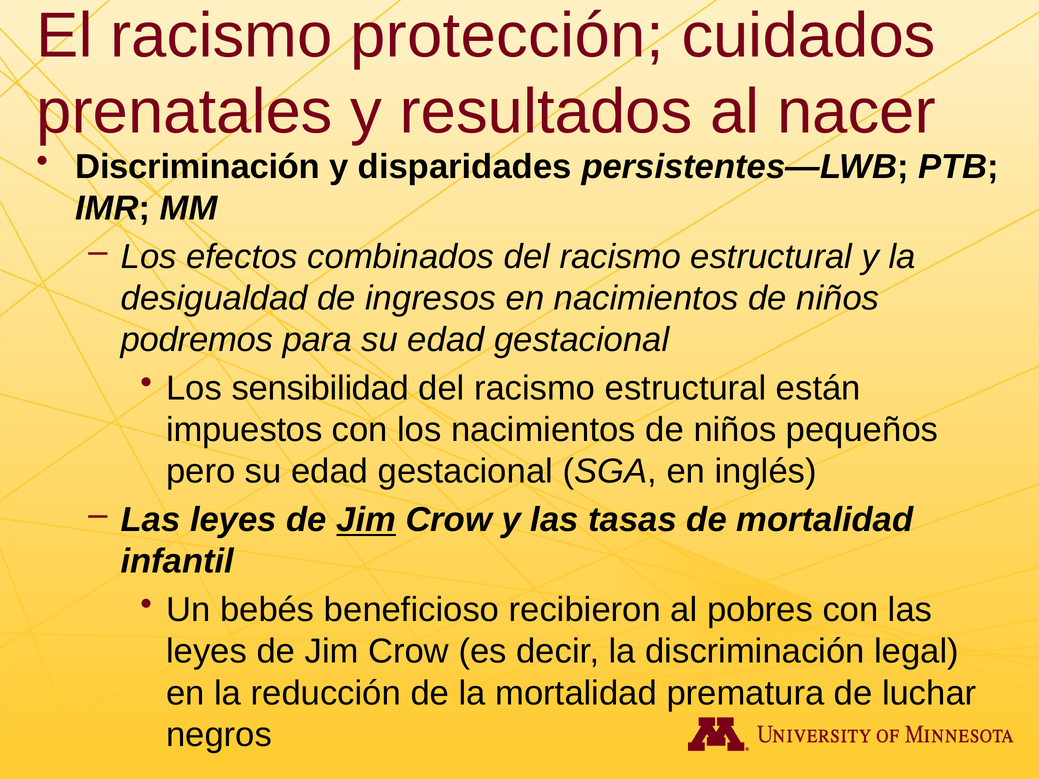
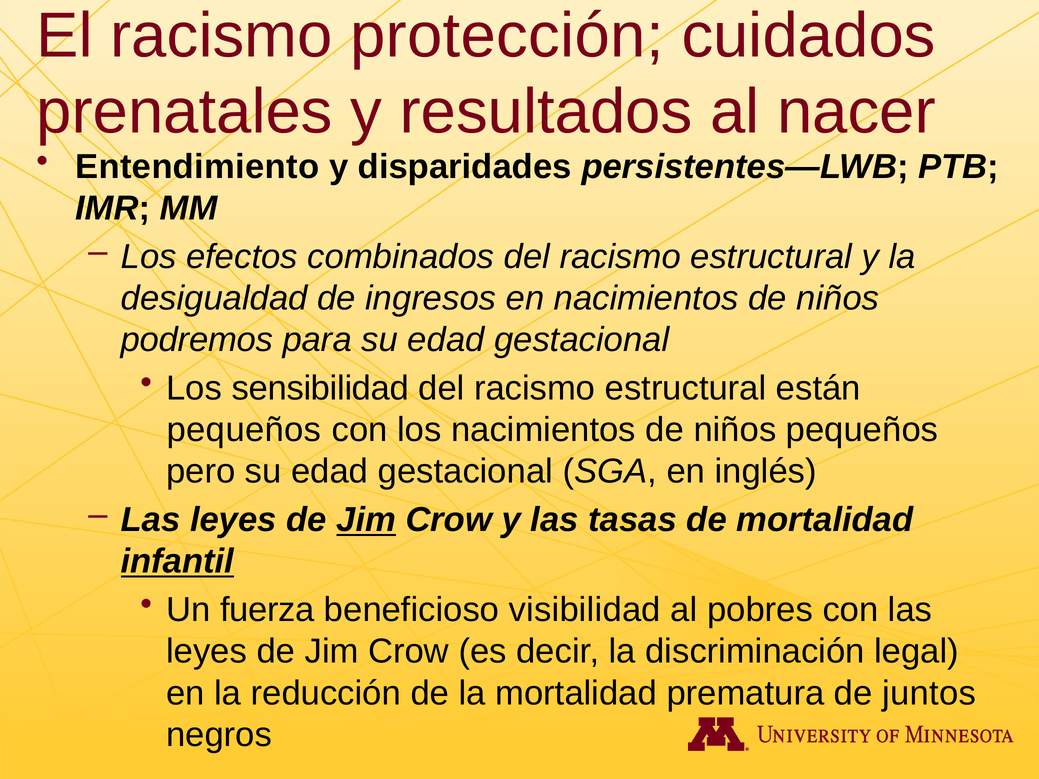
Discriminación at (198, 167): Discriminación -> Entendimiento
impuestos at (244, 430): impuestos -> pequeños
infantil underline: none -> present
bebés: bebés -> fuerza
recibieron: recibieron -> visibilidad
luchar: luchar -> juntos
